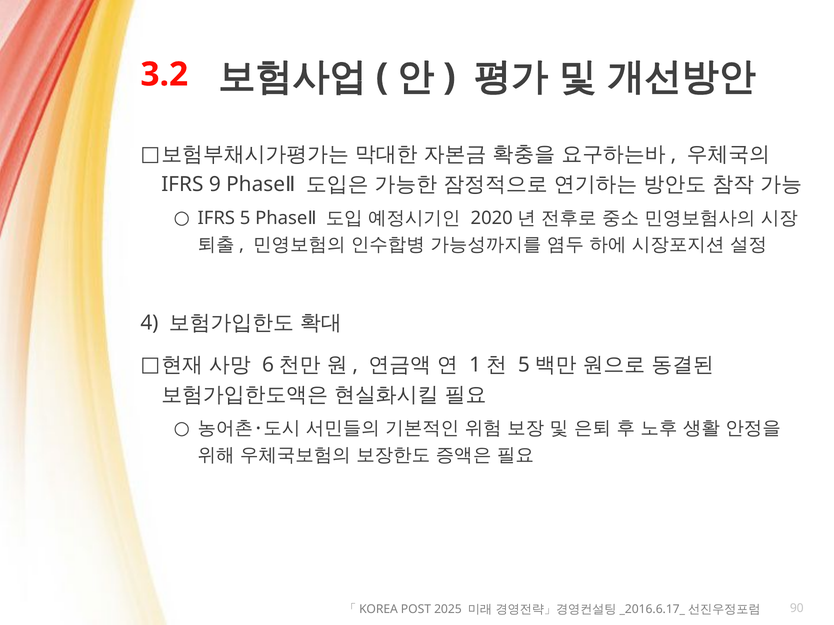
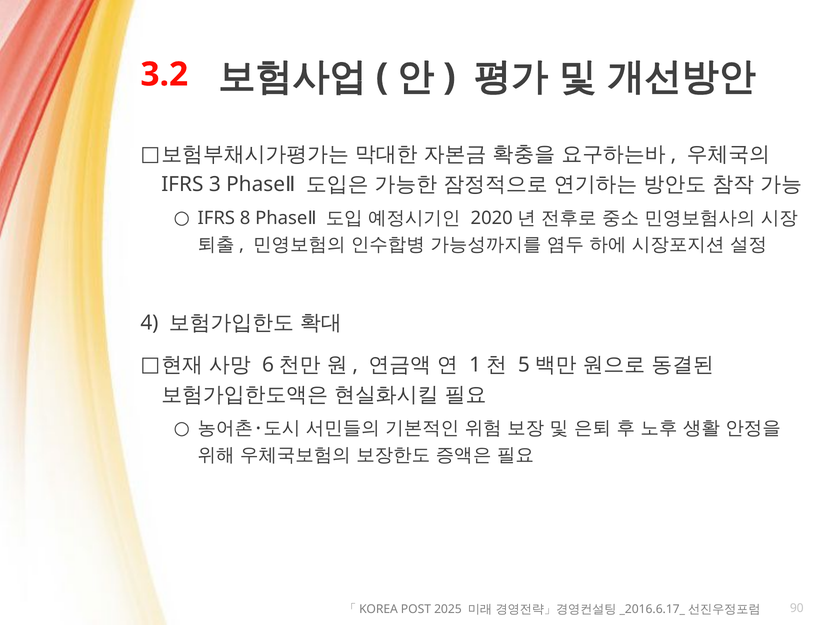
9: 9 -> 3
5: 5 -> 8
